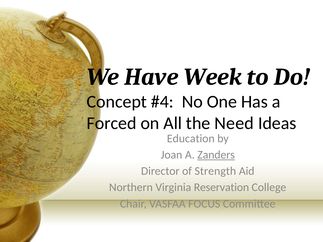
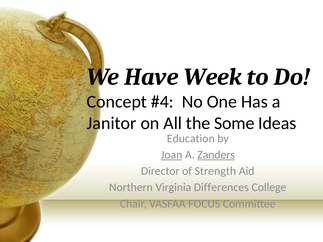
Forced: Forced -> Janitor
Need: Need -> Some
Joan underline: none -> present
Reservation: Reservation -> Differences
